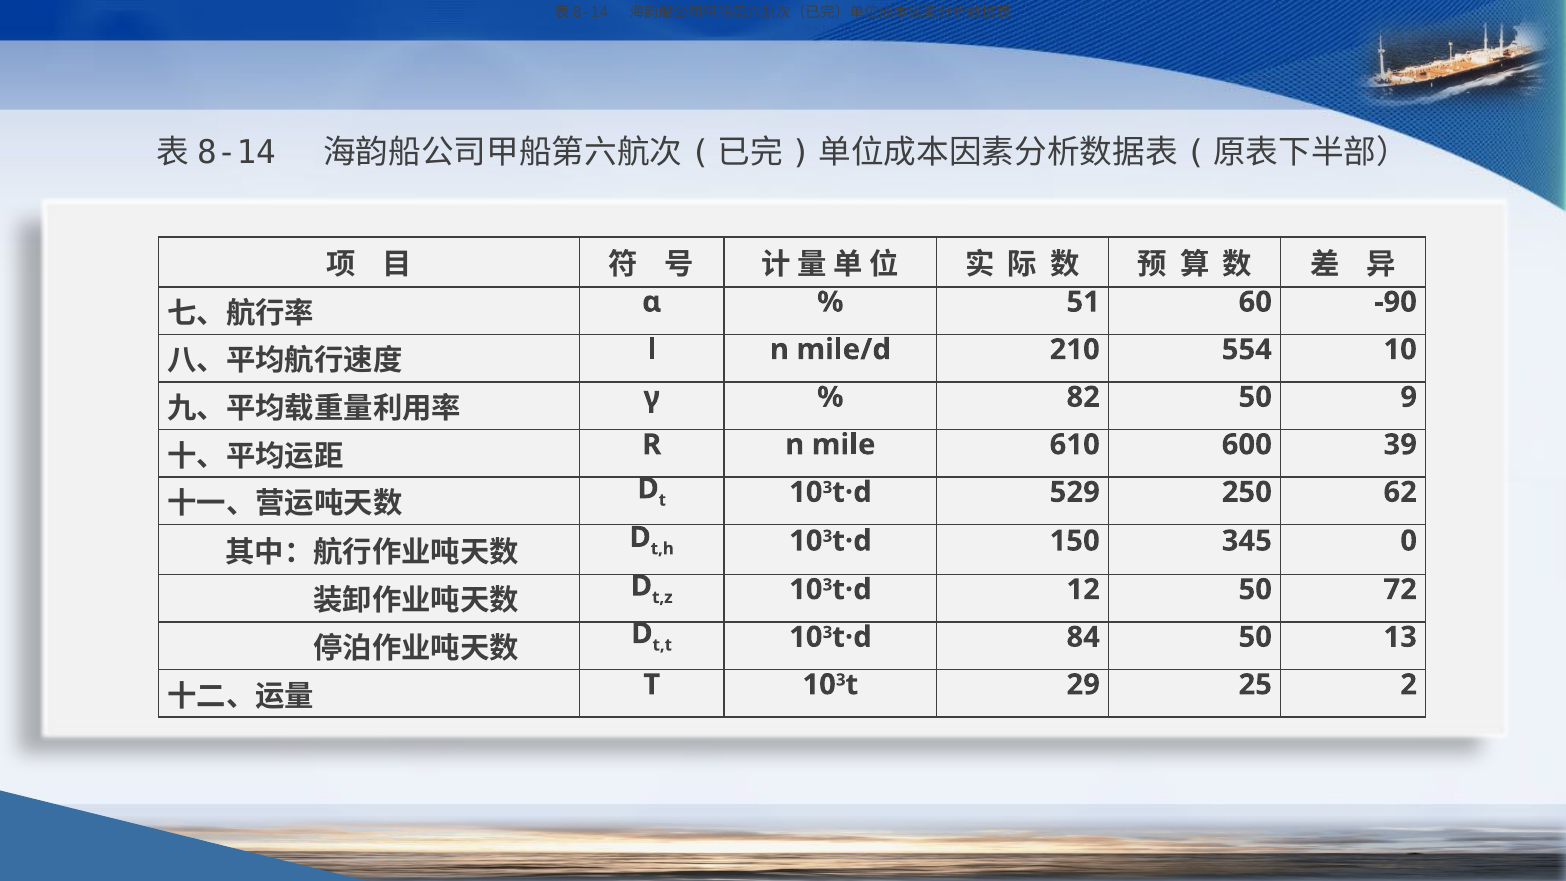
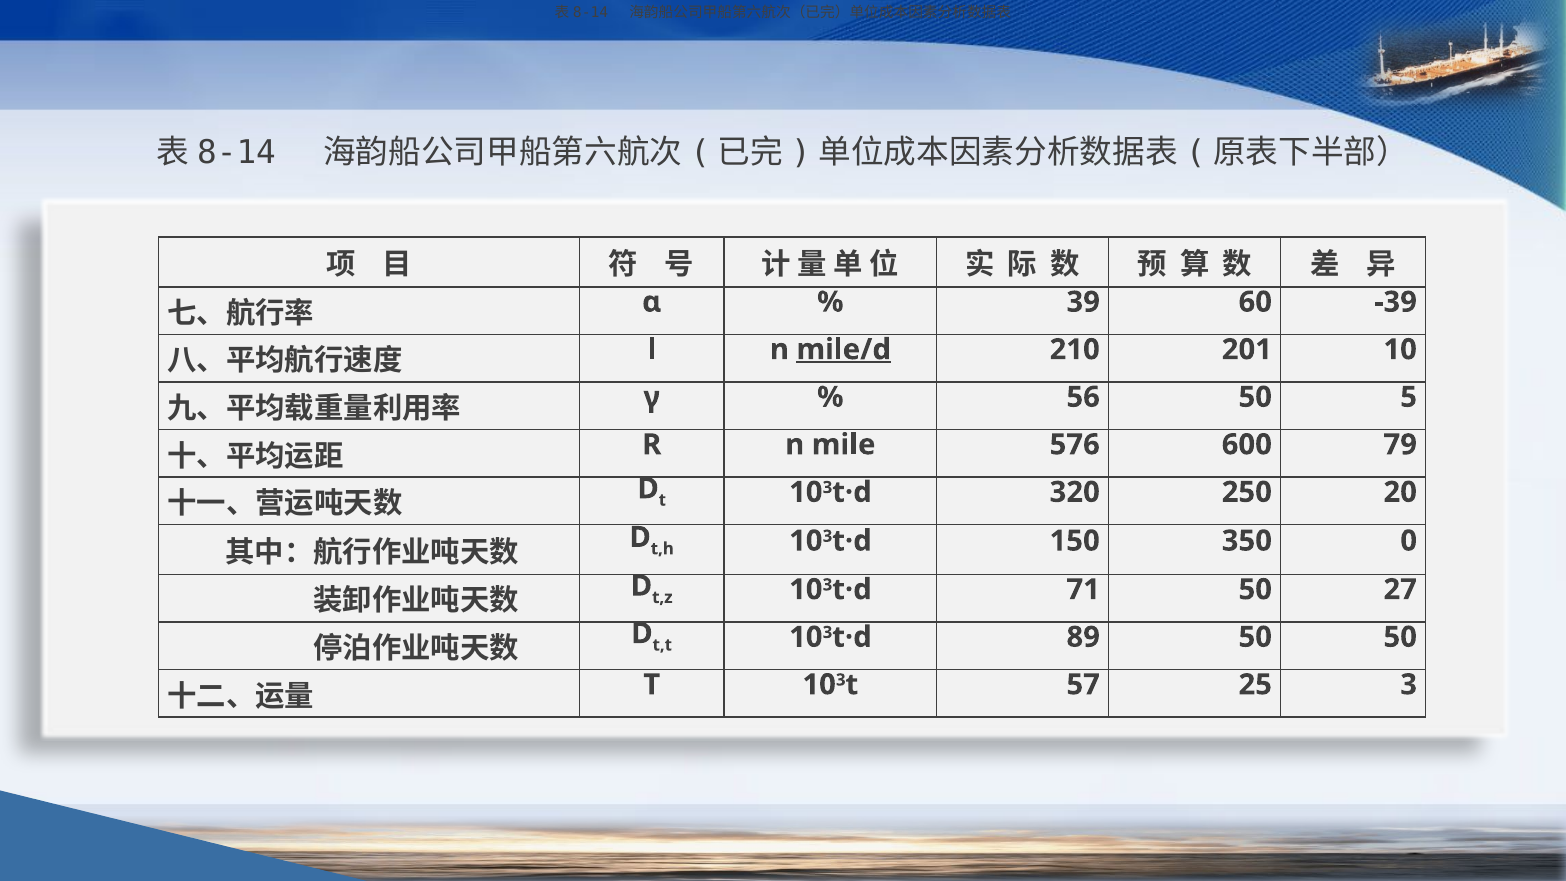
51: 51 -> 39
-90: -90 -> -39
mile/d underline: none -> present
554: 554 -> 201
82: 82 -> 56
9: 9 -> 5
610: 610 -> 576
39: 39 -> 79
529: 529 -> 320
62: 62 -> 20
345: 345 -> 350
12: 12 -> 71
72: 72 -> 27
84: 84 -> 89
50 13: 13 -> 50
29: 29 -> 57
2: 2 -> 3
